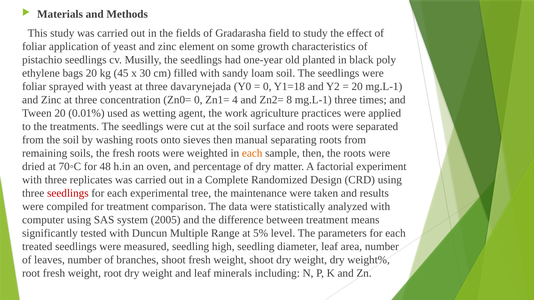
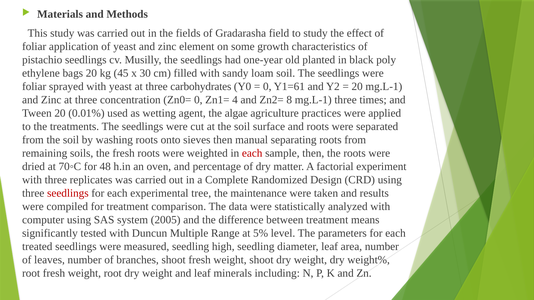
davarynejada: davarynejada -> carbohydrates
Y1=18: Y1=18 -> Y1=61
work: work -> algae
each at (252, 153) colour: orange -> red
